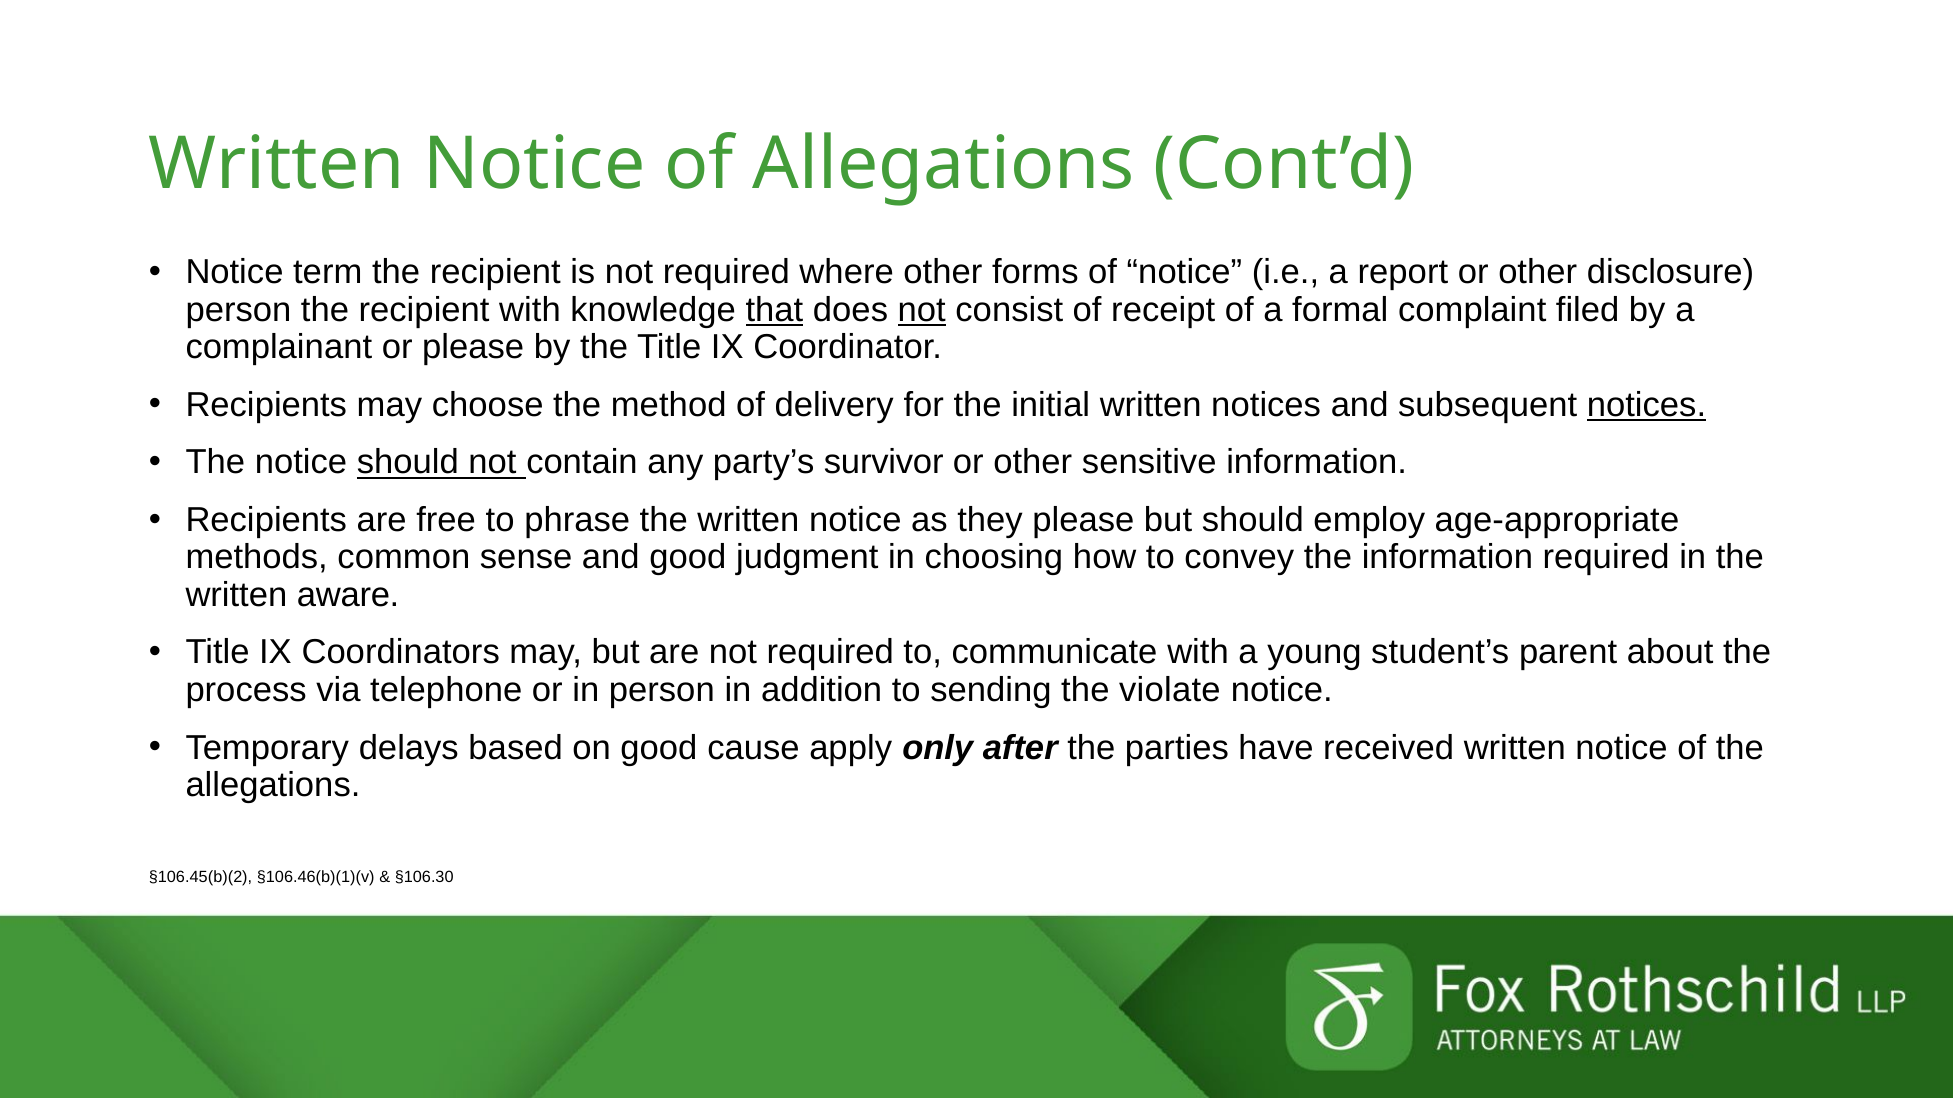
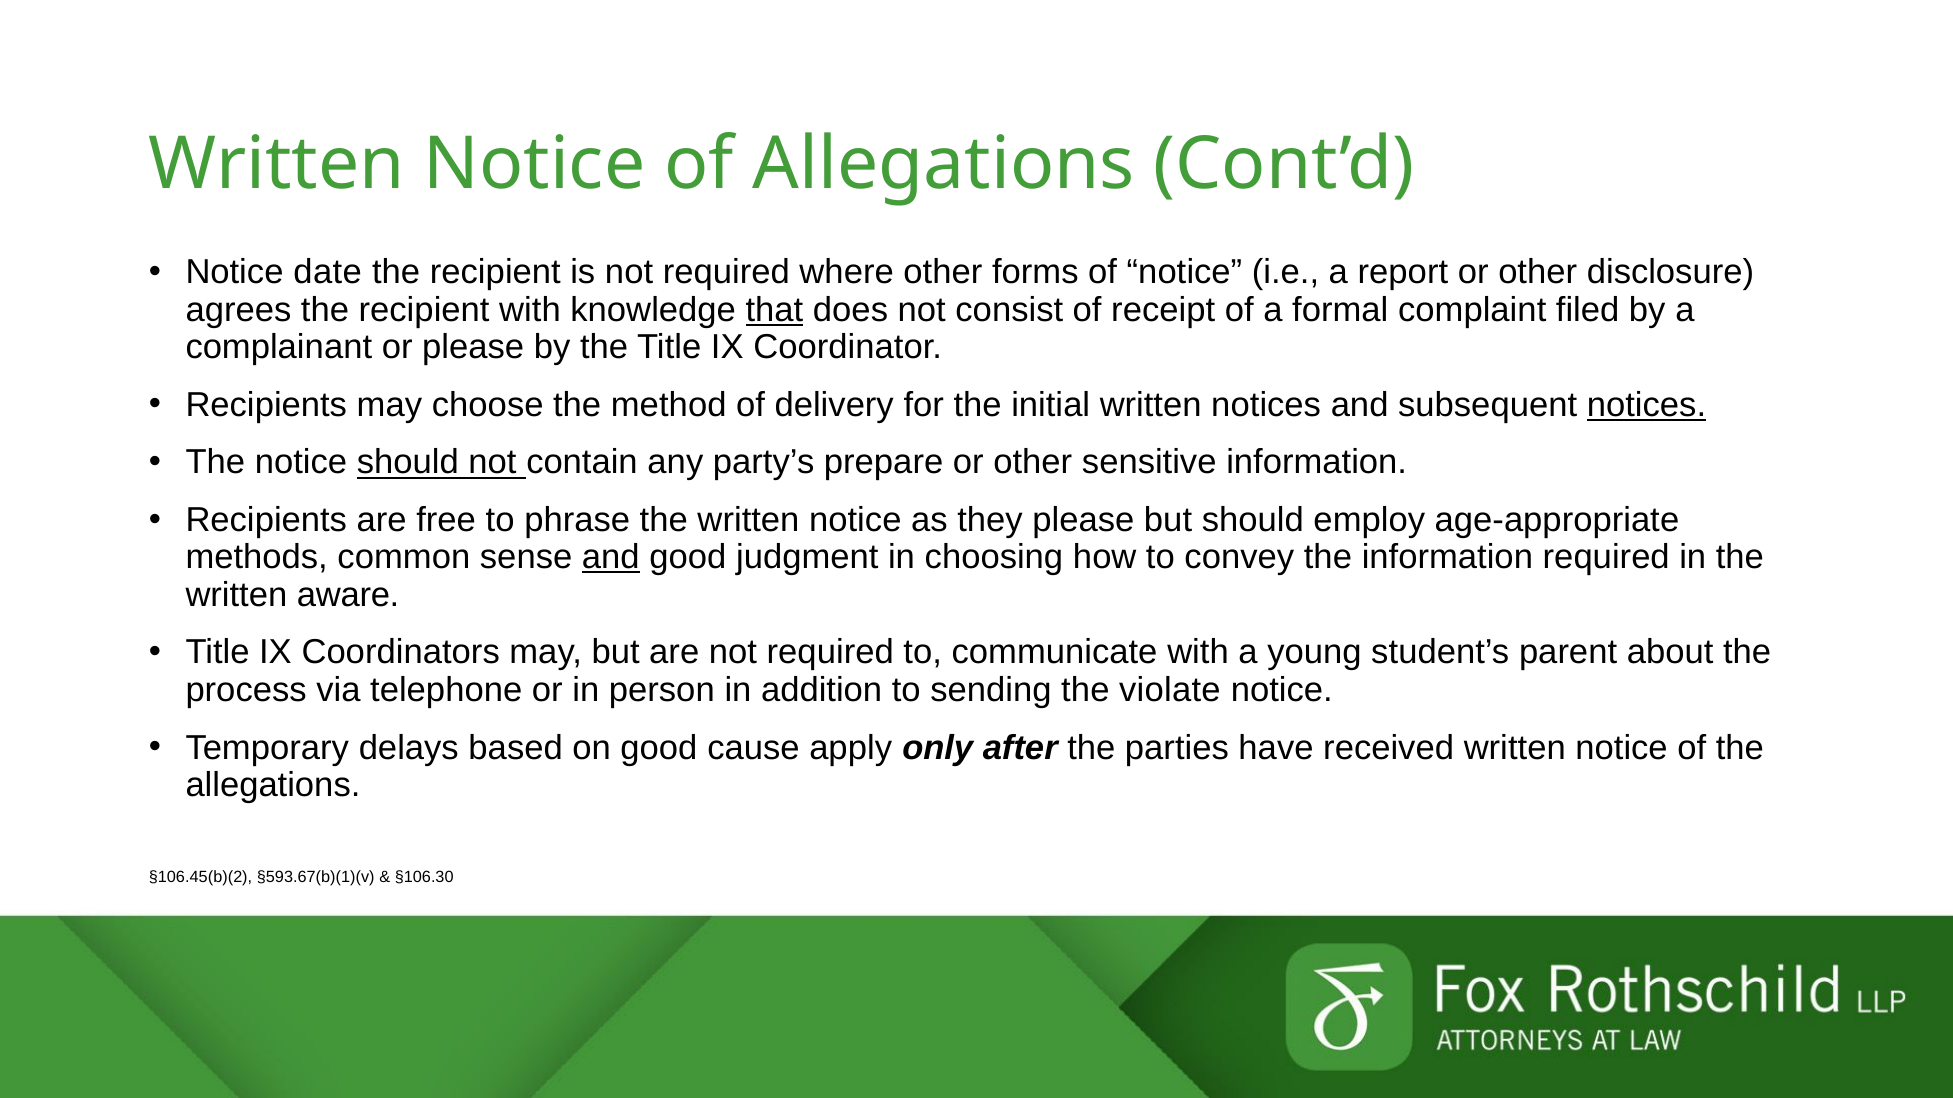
term: term -> date
person at (238, 310): person -> agrees
not at (922, 310) underline: present -> none
survivor: survivor -> prepare
and at (611, 558) underline: none -> present
§106.46(b)(1)(v: §106.46(b)(1)(v -> §593.67(b)(1)(v
